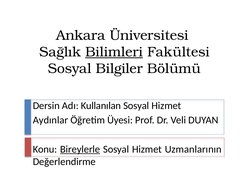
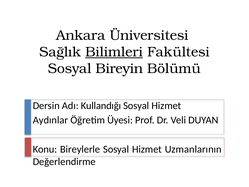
Bilgiler: Bilgiler -> Bireyin
Kullanılan: Kullanılan -> Kullandığı
Bireylerle underline: present -> none
